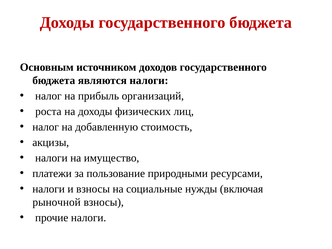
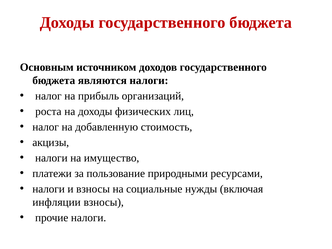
рыночной: рыночной -> инфляции
